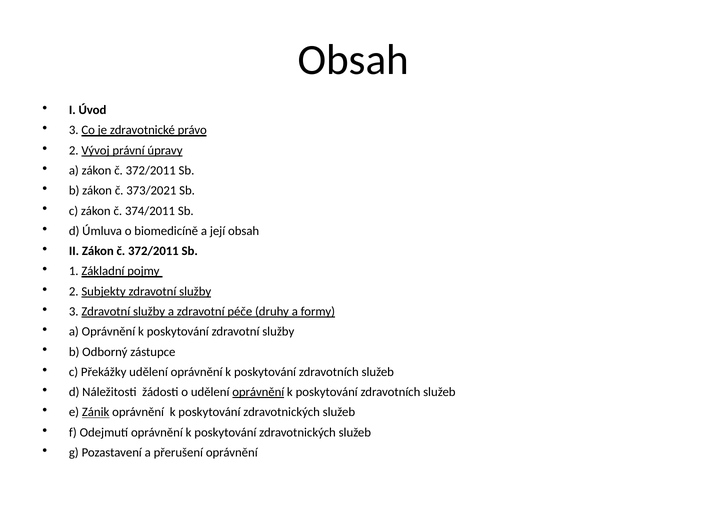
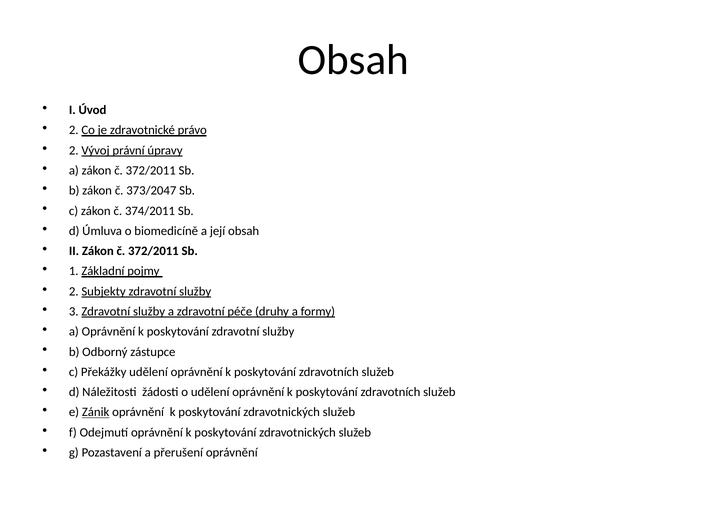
3 at (74, 130): 3 -> 2
373/2021: 373/2021 -> 373/2047
oprávnění at (258, 392) underline: present -> none
